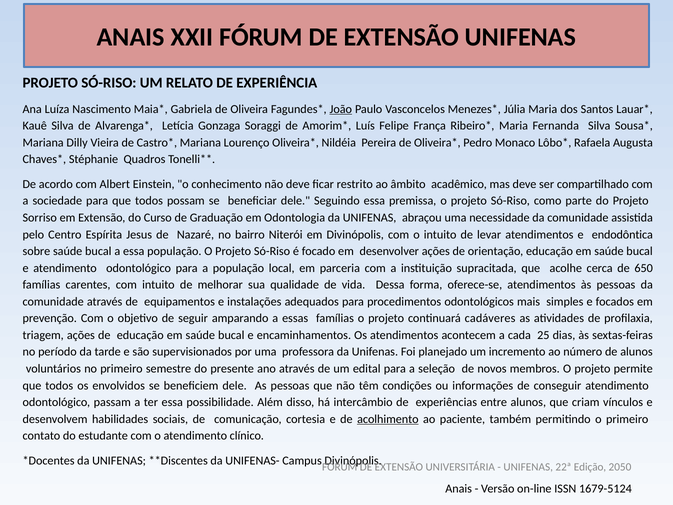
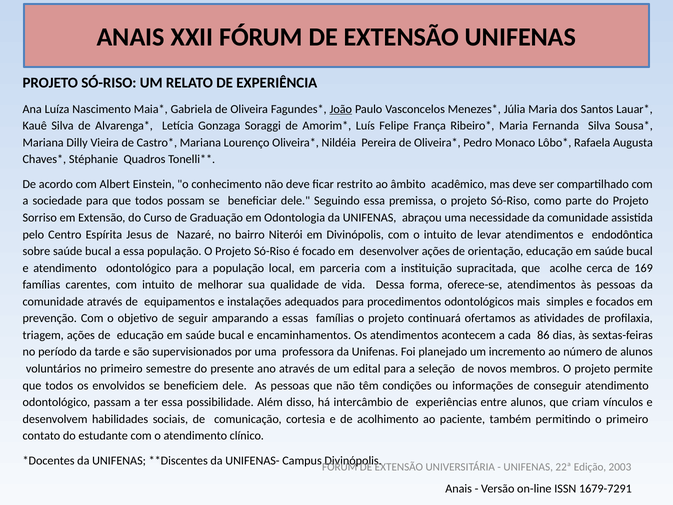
650: 650 -> 169
cadáveres: cadáveres -> ofertamos
25: 25 -> 86
acolhimento underline: present -> none
2050: 2050 -> 2003
1679-5124: 1679-5124 -> 1679-7291
